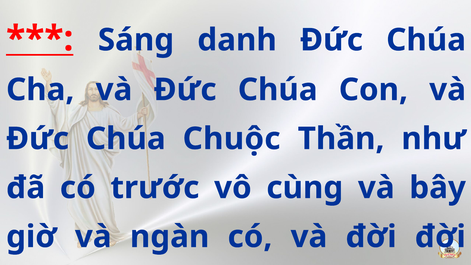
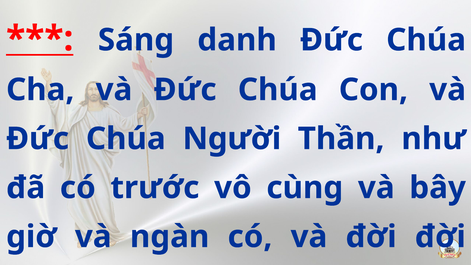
Chuộc: Chuộc -> Người
